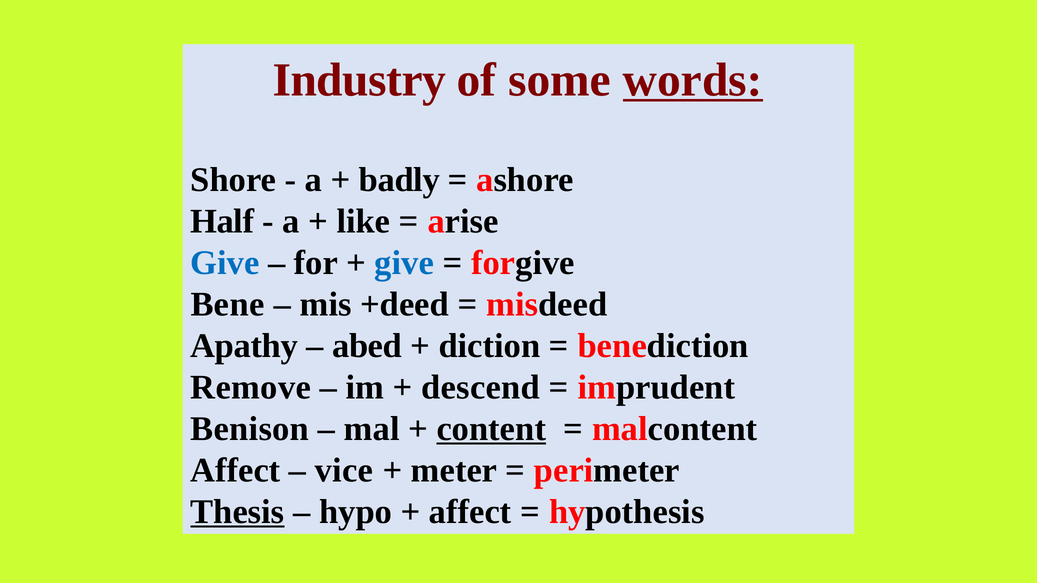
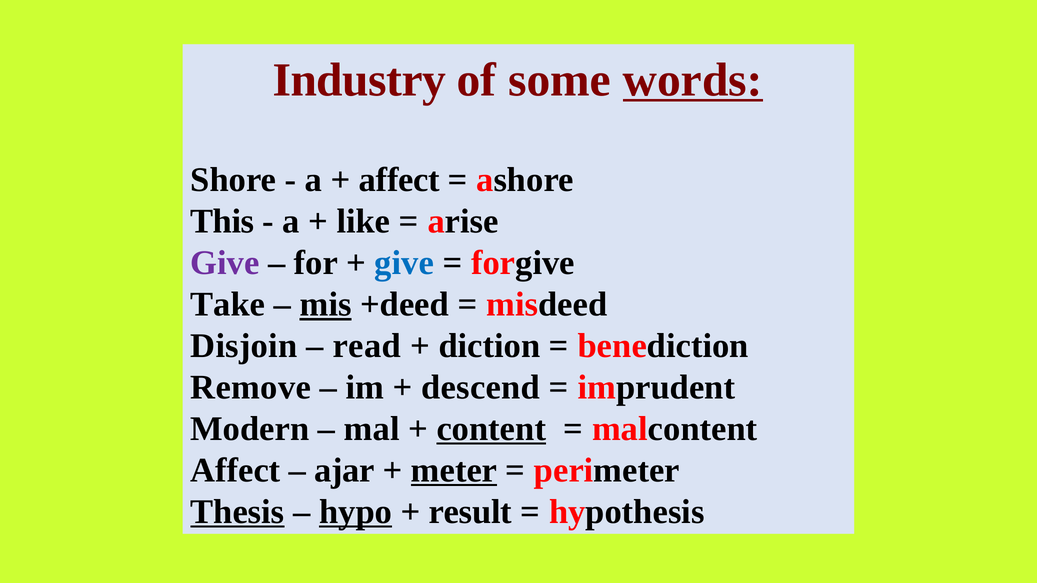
badly at (399, 180): badly -> affect
Half: Half -> This
Give at (225, 263) colour: blue -> purple
Bene: Bene -> Take
mis underline: none -> present
Apathy: Apathy -> Disjoin
abed: abed -> read
Benison: Benison -> Modern
vice: vice -> ajar
meter underline: none -> present
hypo underline: none -> present
affect at (470, 512): affect -> result
